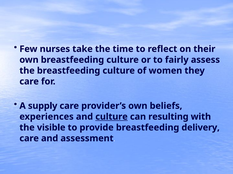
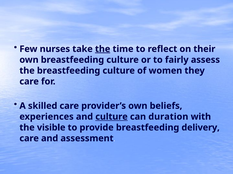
the at (103, 49) underline: none -> present
supply: supply -> skilled
resulting: resulting -> duration
